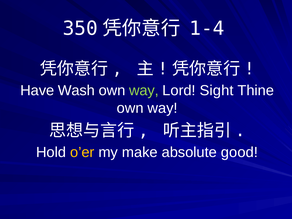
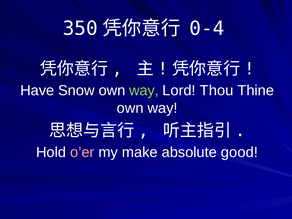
1-4: 1-4 -> 0-4
Wash: Wash -> Snow
Sight: Sight -> Thou
o’er colour: yellow -> pink
